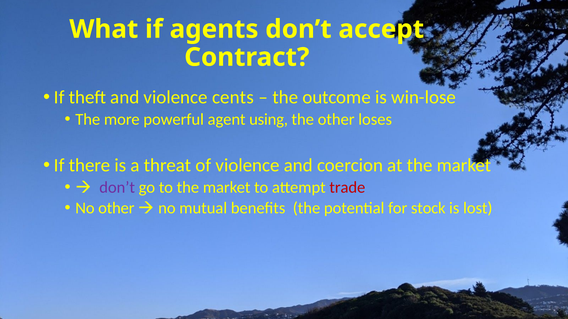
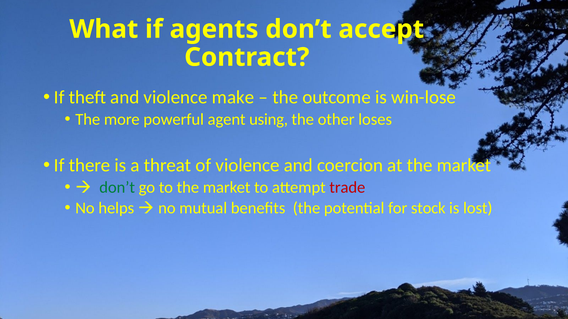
cents: cents -> make
don’t at (117, 188) colour: purple -> green
No other: other -> helps
